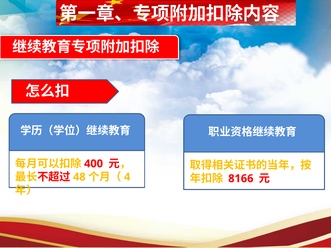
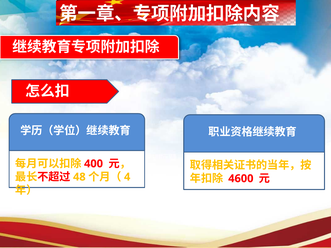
8166: 8166 -> 4600
